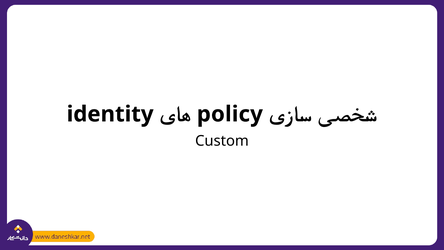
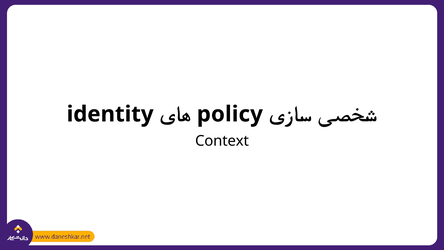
Custom: Custom -> Context
